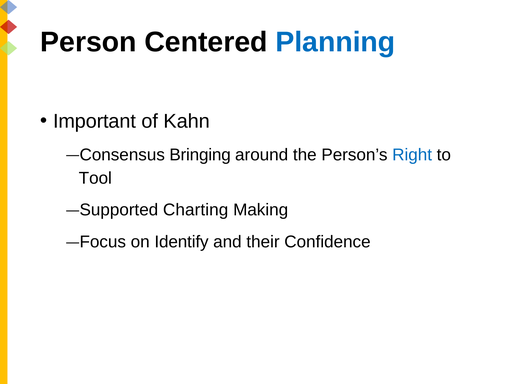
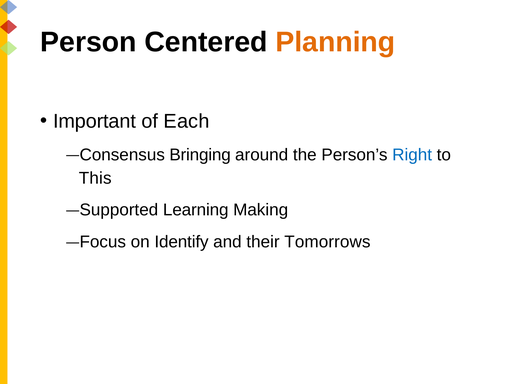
Planning colour: blue -> orange
Kahn: Kahn -> Each
Tool: Tool -> This
Charting: Charting -> Learning
Confidence: Confidence -> Tomorrows
